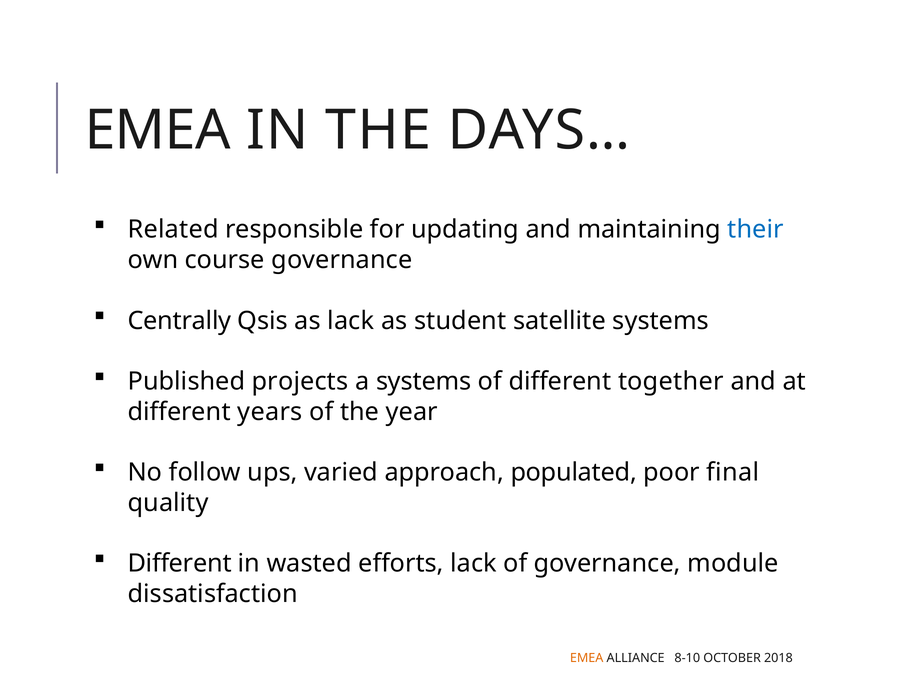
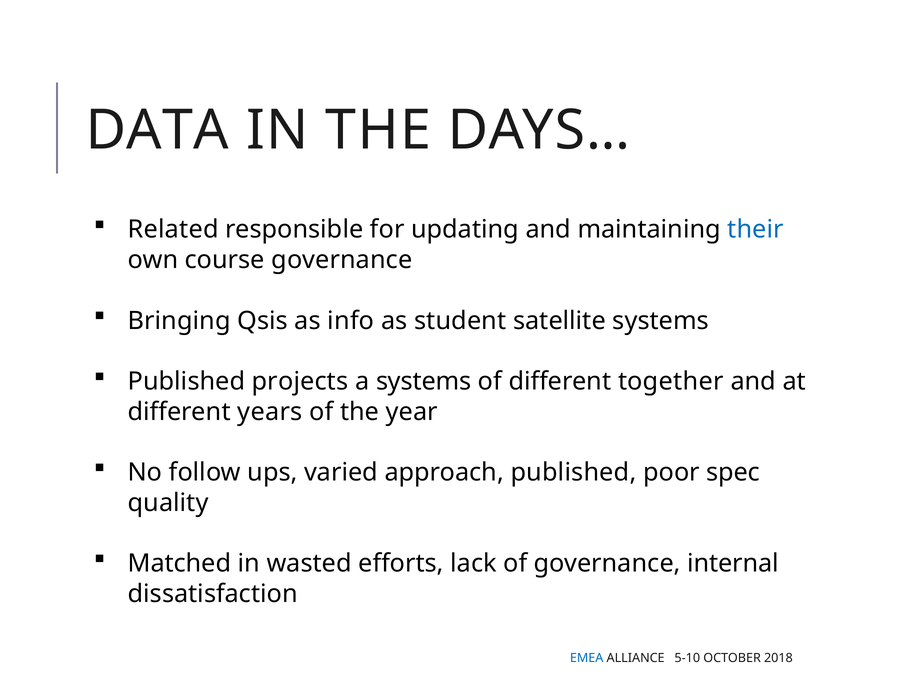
EMEA at (158, 131): EMEA -> DATA
Centrally: Centrally -> Bringing
as lack: lack -> info
approach populated: populated -> published
final: final -> spec
Different at (180, 563): Different -> Matched
module: module -> internal
EMEA at (587, 657) colour: orange -> blue
8-10: 8-10 -> 5-10
